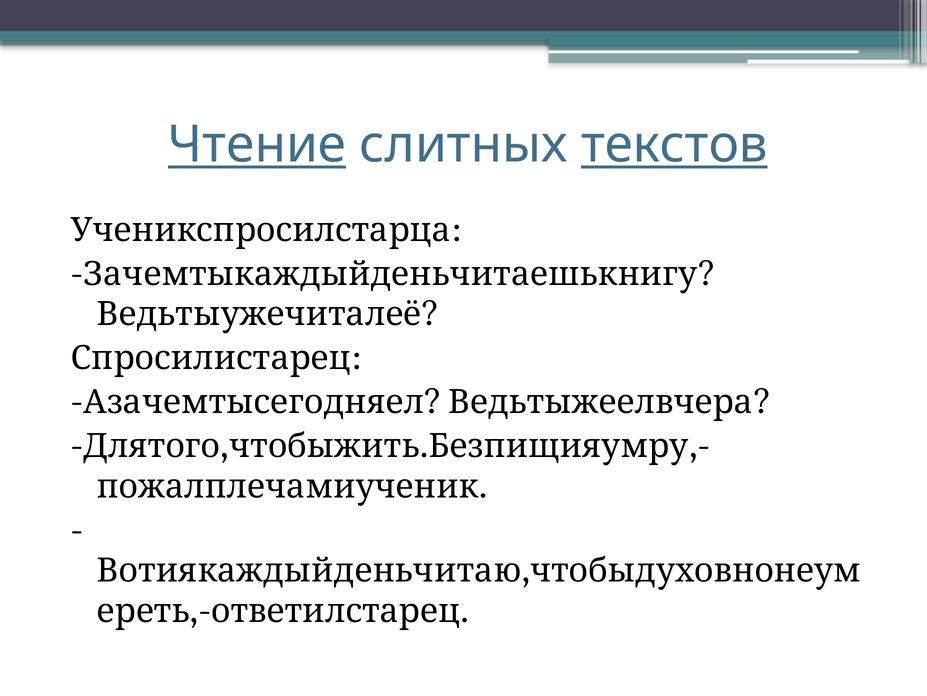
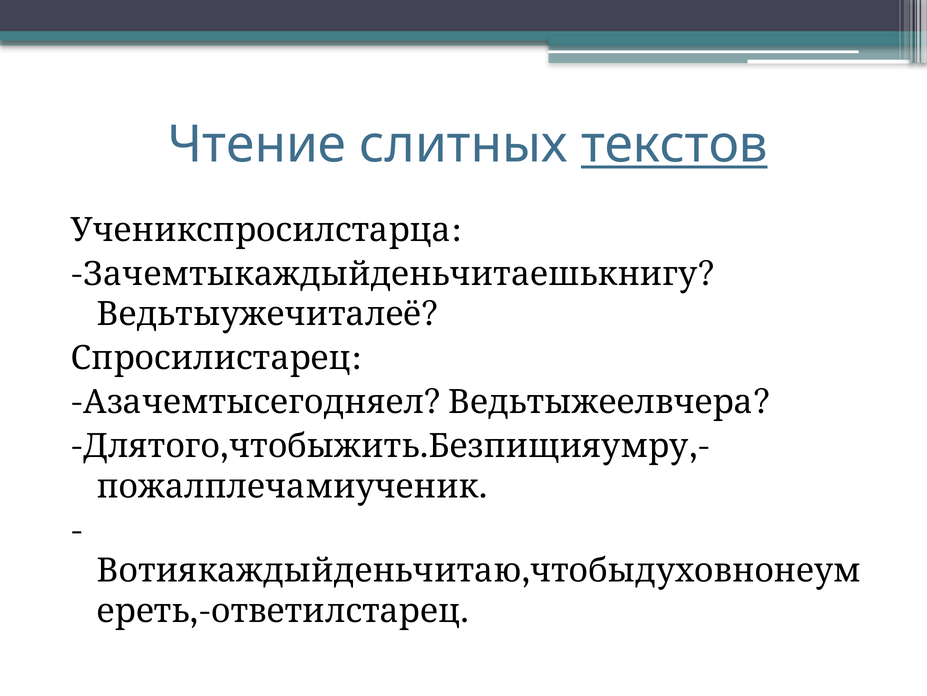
Чтение underline: present -> none
